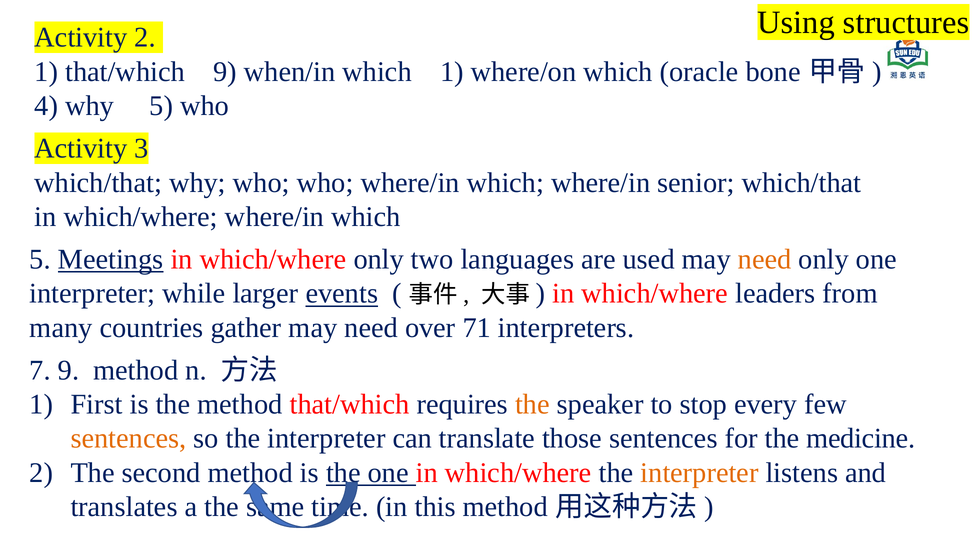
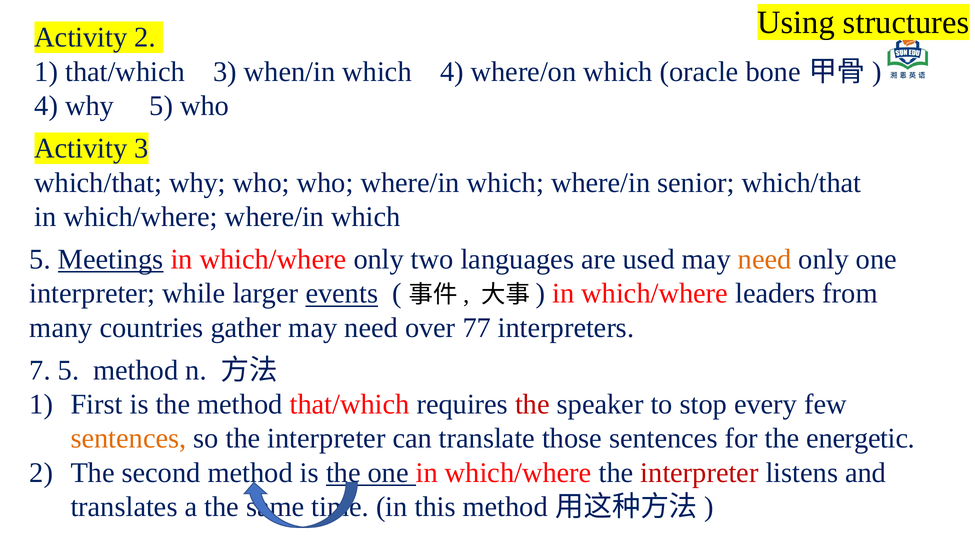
that/which 9: 9 -> 3
which 1: 1 -> 4
71: 71 -> 77
7 9: 9 -> 5
the at (532, 404) colour: orange -> red
medicine: medicine -> energetic
interpreter at (699, 472) colour: orange -> red
